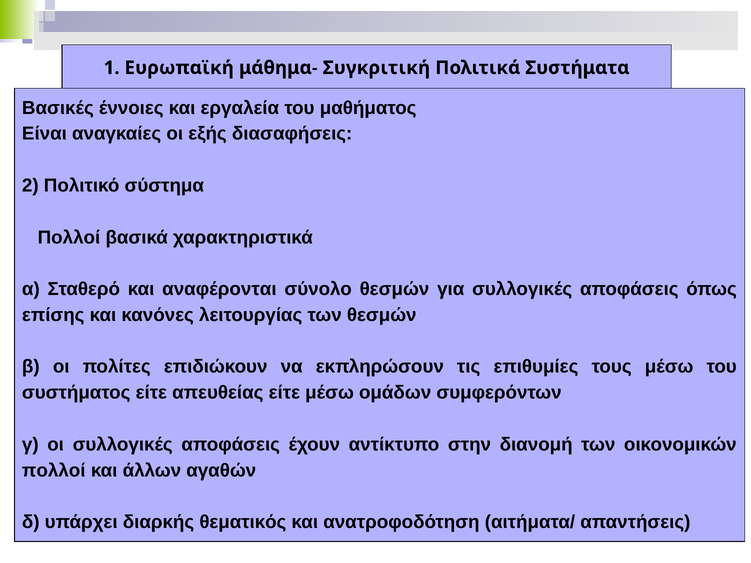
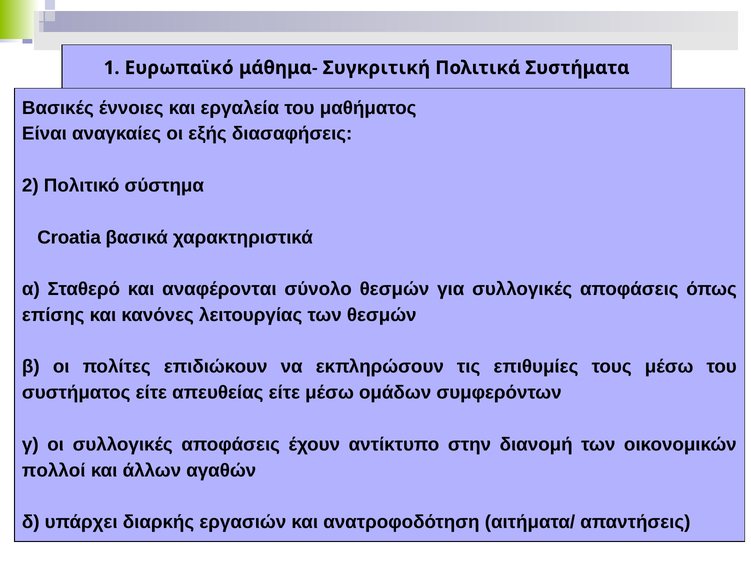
Ευρωπαϊκή: Ευρωπαϊκή -> Ευρωπαϊκό
Πολλοί at (69, 237): Πολλοί -> Croatia
θεματικός: θεματικός -> εργασιών
